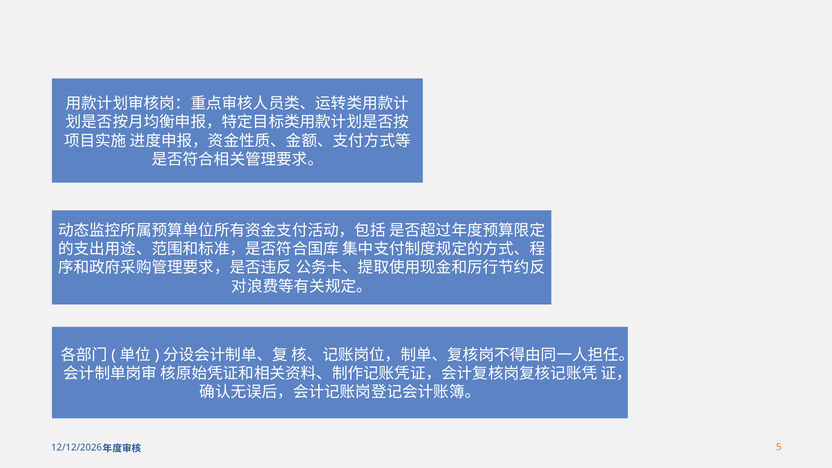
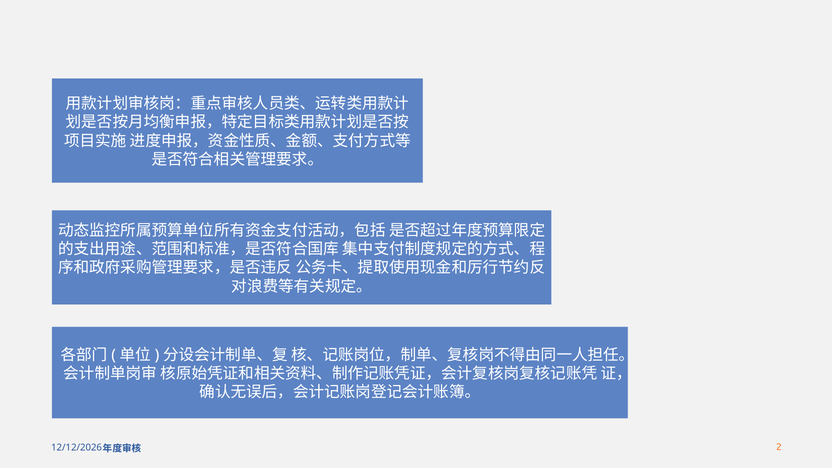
5: 5 -> 2
